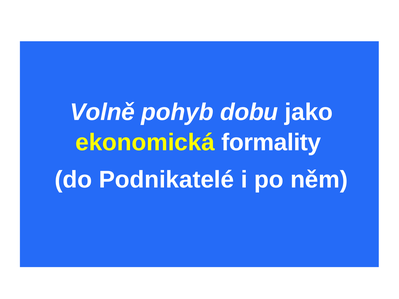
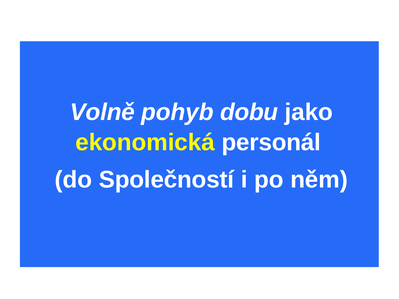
formality: formality -> personál
Podnikatelé: Podnikatelé -> Společností
